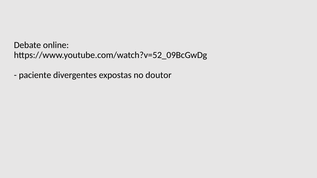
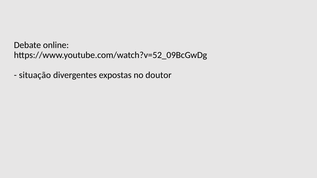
paciente: paciente -> situação
